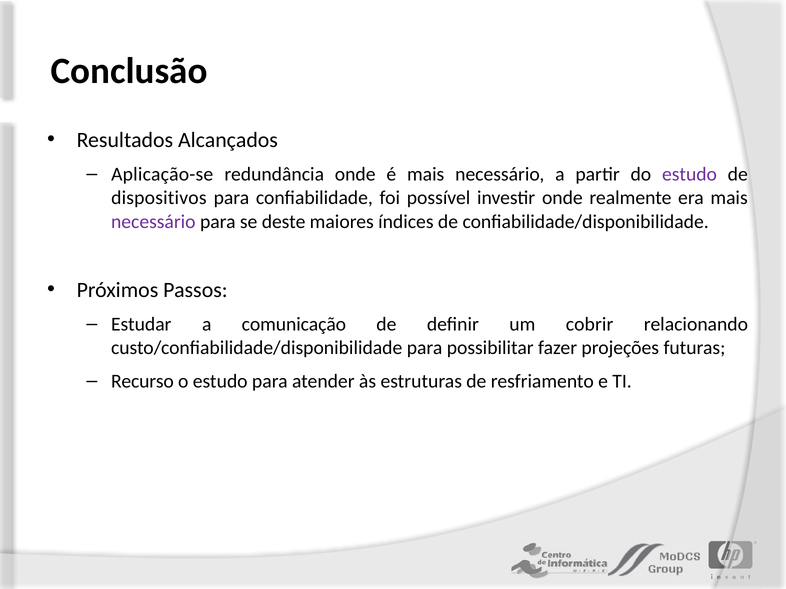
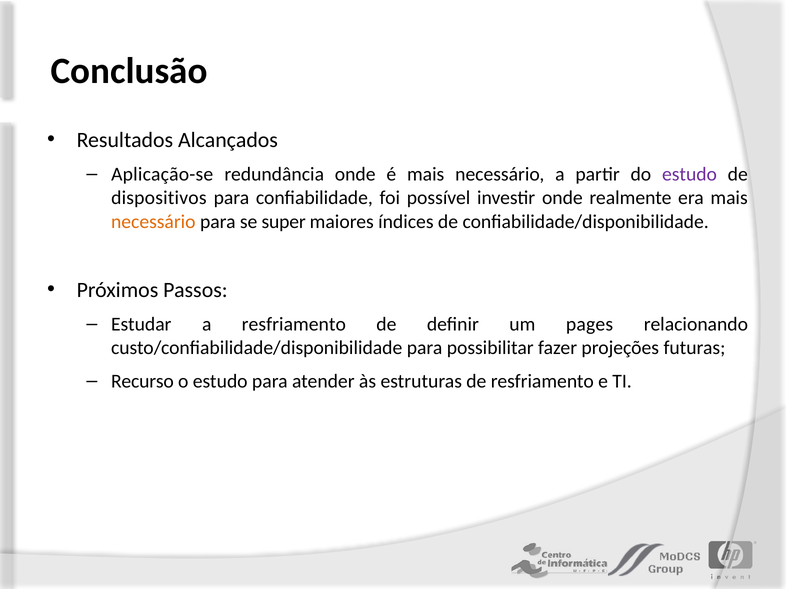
necessário at (153, 222) colour: purple -> orange
deste: deste -> super
a comunicação: comunicação -> resfriamento
cobrir: cobrir -> pages
